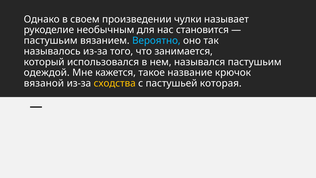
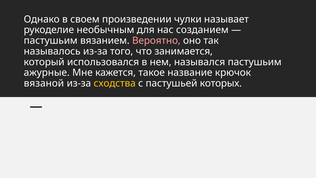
становится: становится -> созданием
Вероятно colour: light blue -> pink
одеждой: одеждой -> ажурные
которая: которая -> которых
